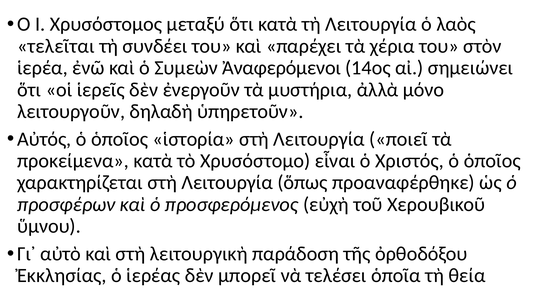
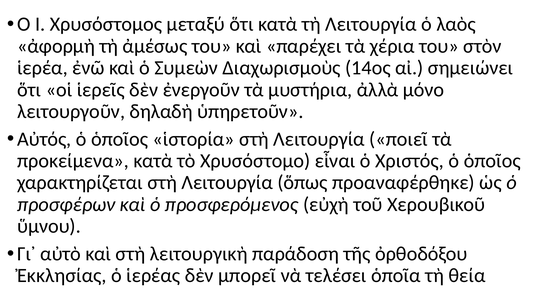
τελεῖται: τελεῖται -> ἀφορμὴ
συνδέει: συνδέει -> ἀμέσως
Ἀναφερόμενοι: Ἀναφερόμενοι -> Διαχωρισμοὺς
